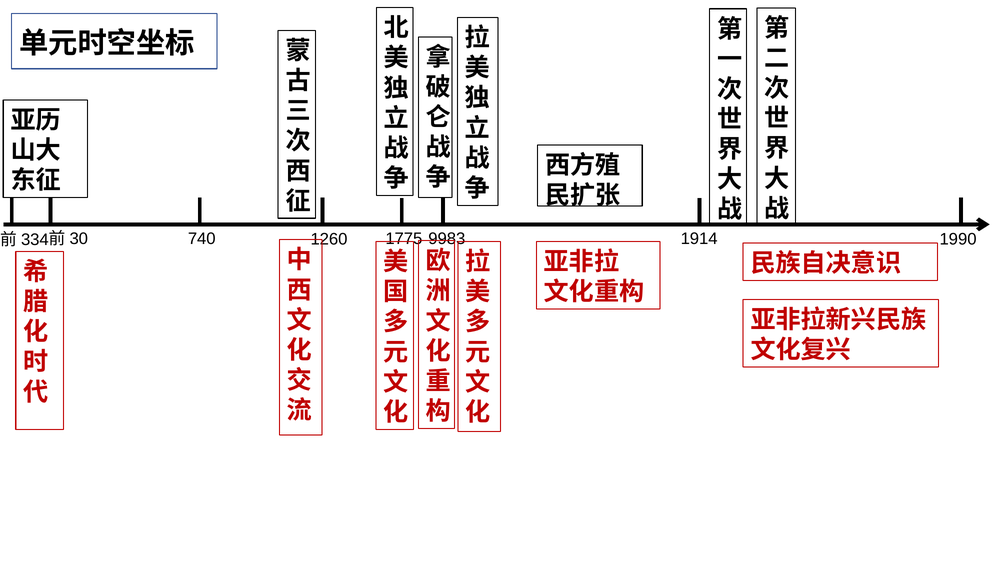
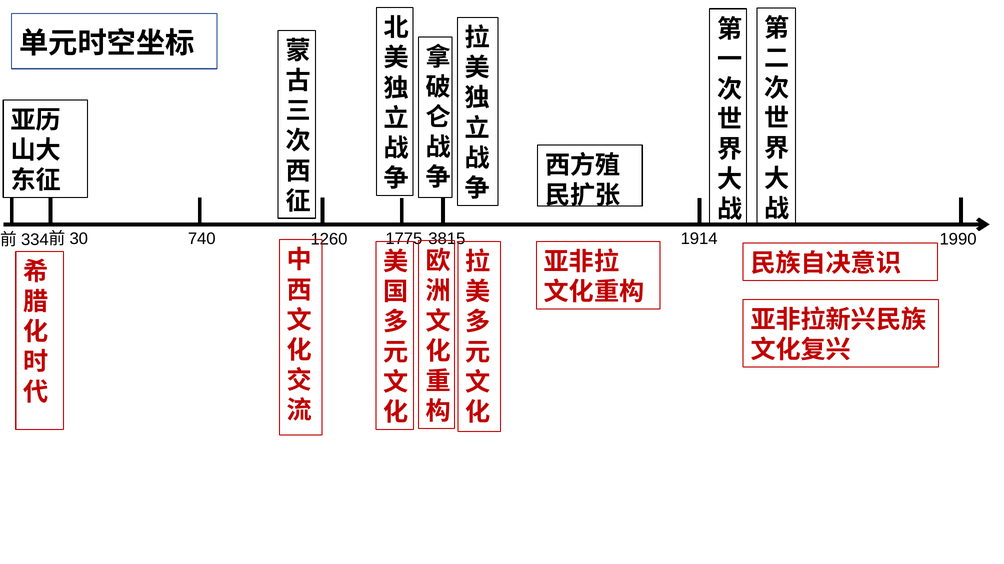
9983: 9983 -> 3815
